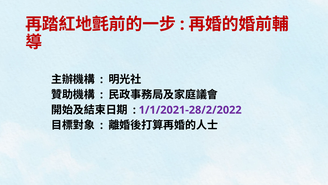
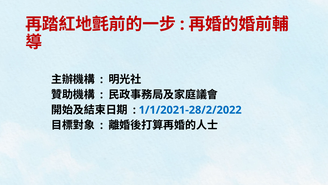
1/1/2021-28/2/2022 colour: purple -> blue
